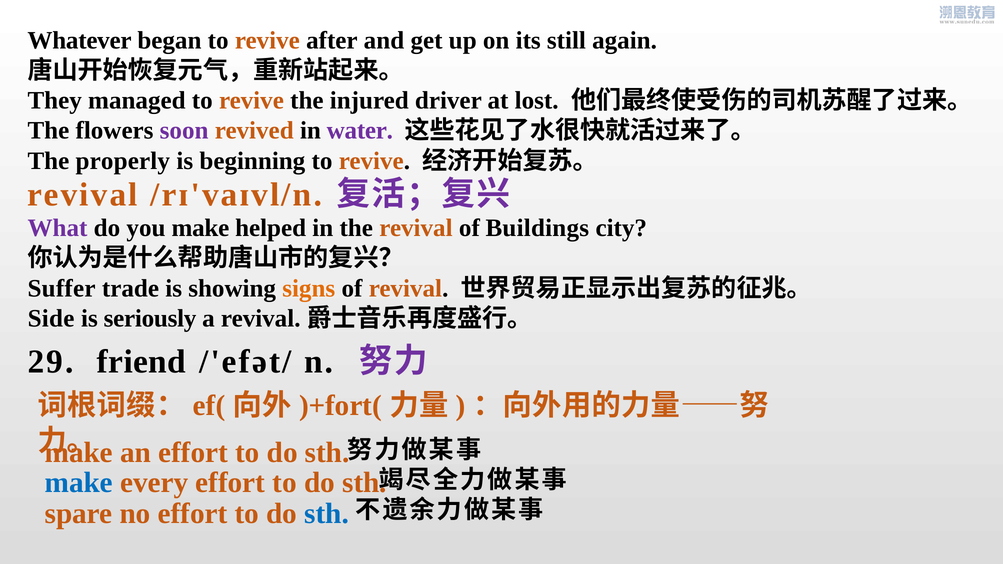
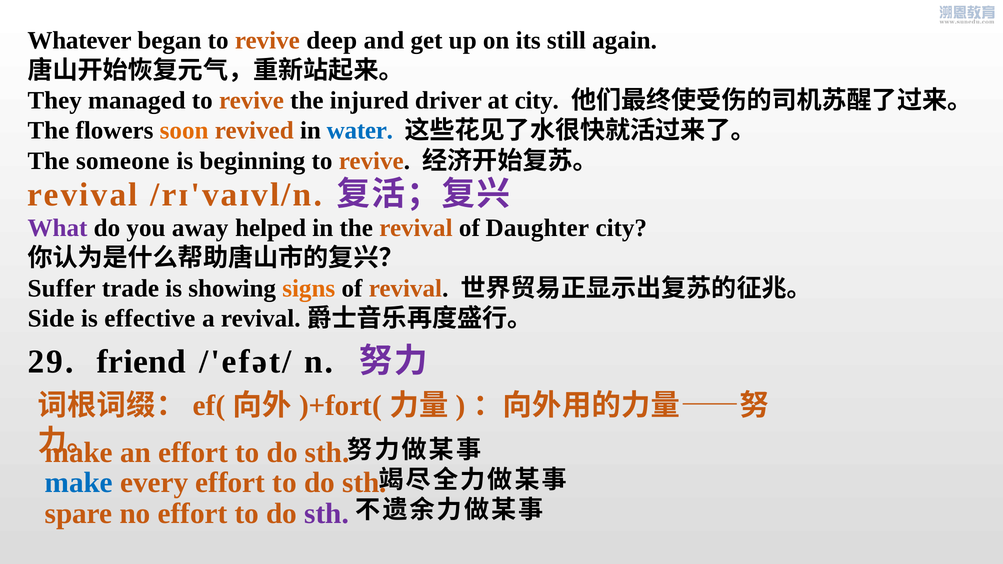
after: after -> deep
at lost: lost -> city
soon colour: purple -> orange
water colour: purple -> blue
properly: properly -> someone
you make: make -> away
Buildings: Buildings -> Daughter
seriously: seriously -> effective
sth at (327, 514) colour: blue -> purple
